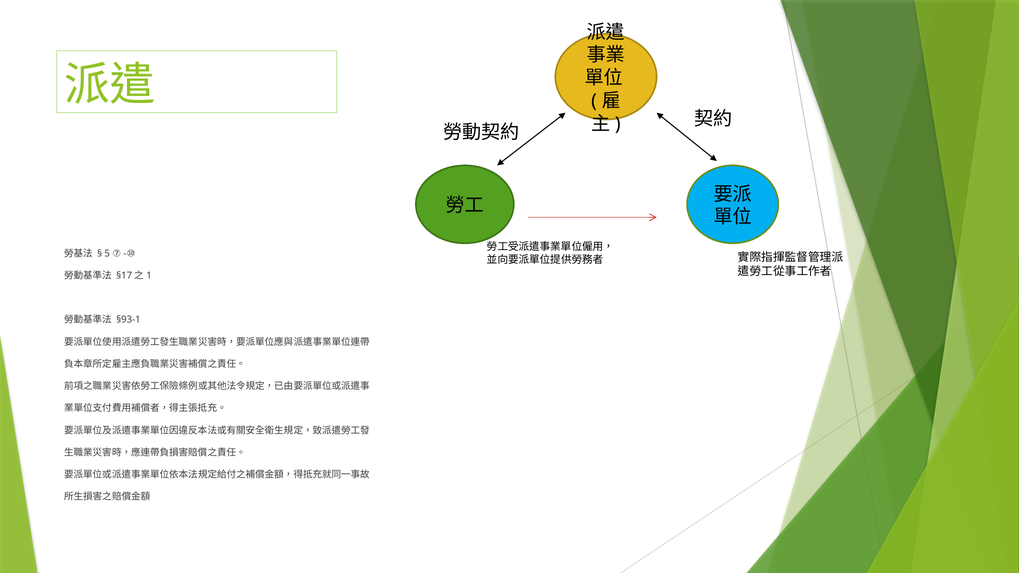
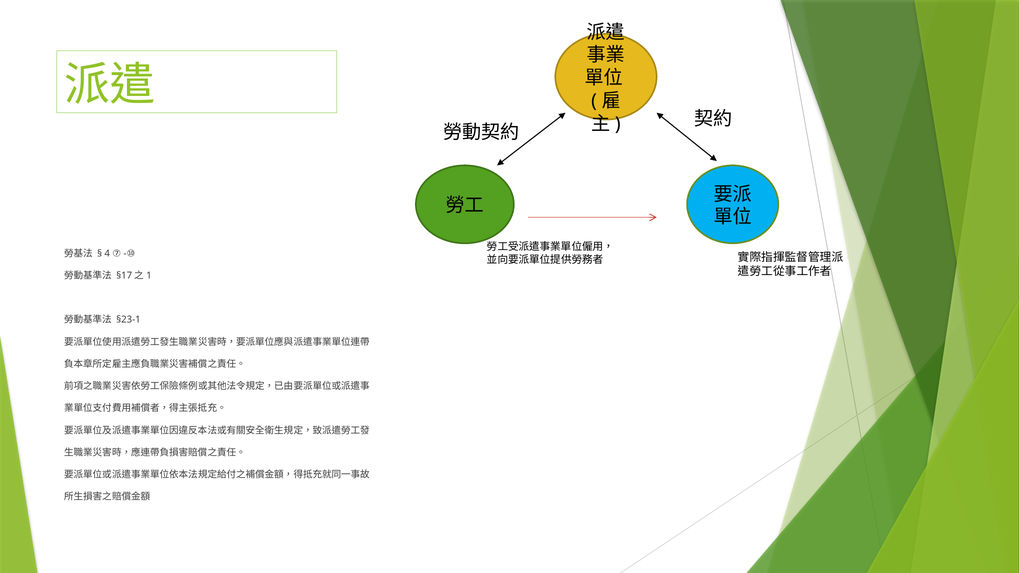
5: 5 -> 4
§93-1: §93-1 -> §23-1
